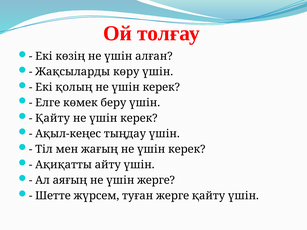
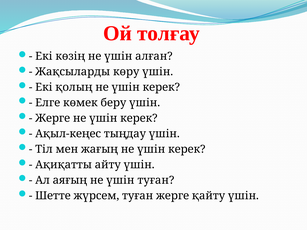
Қайту at (53, 118): Қайту -> Жерге
үшін жерге: жерге -> туған
